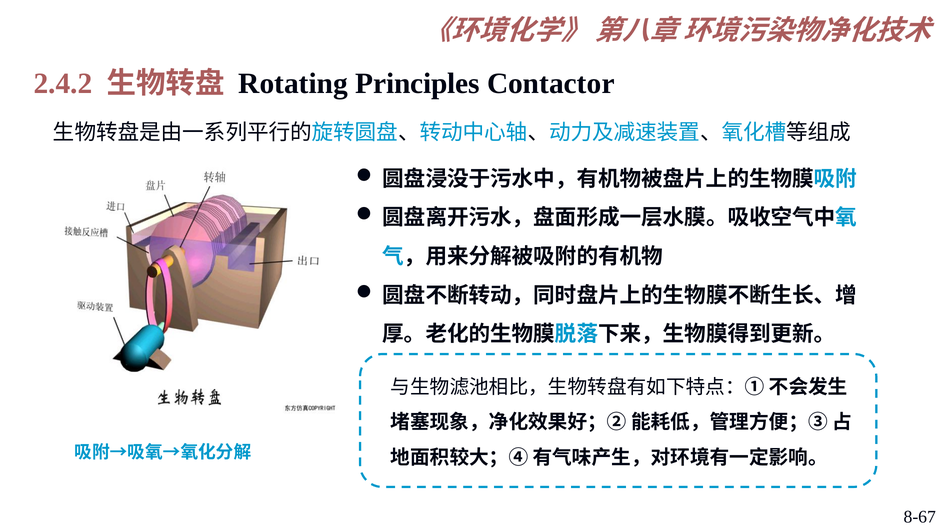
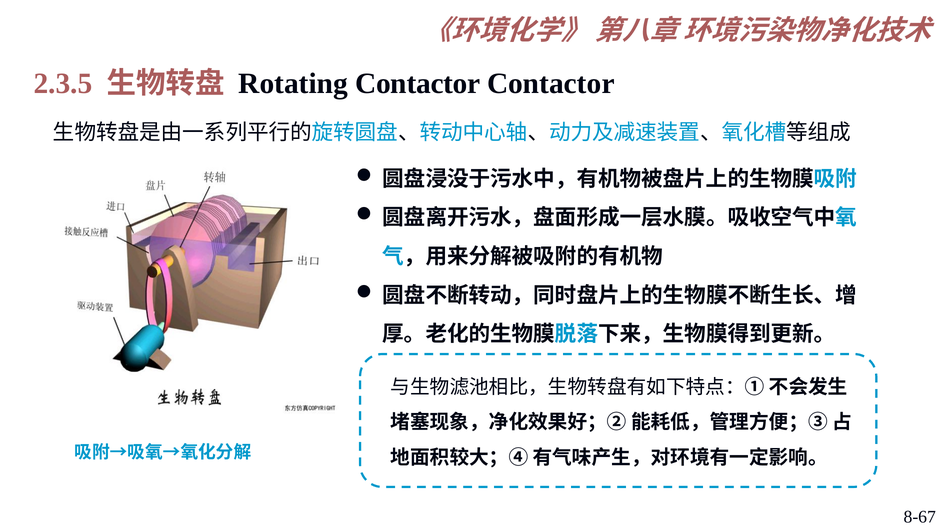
2.4.2: 2.4.2 -> 2.3.5
Rotating Principles: Principles -> Contactor
